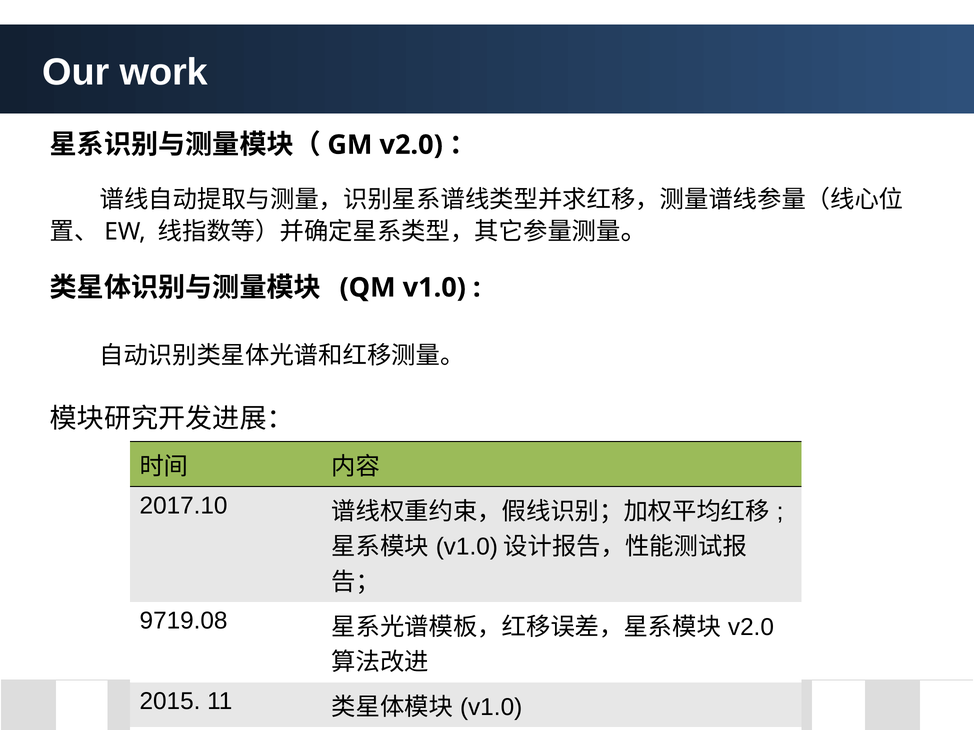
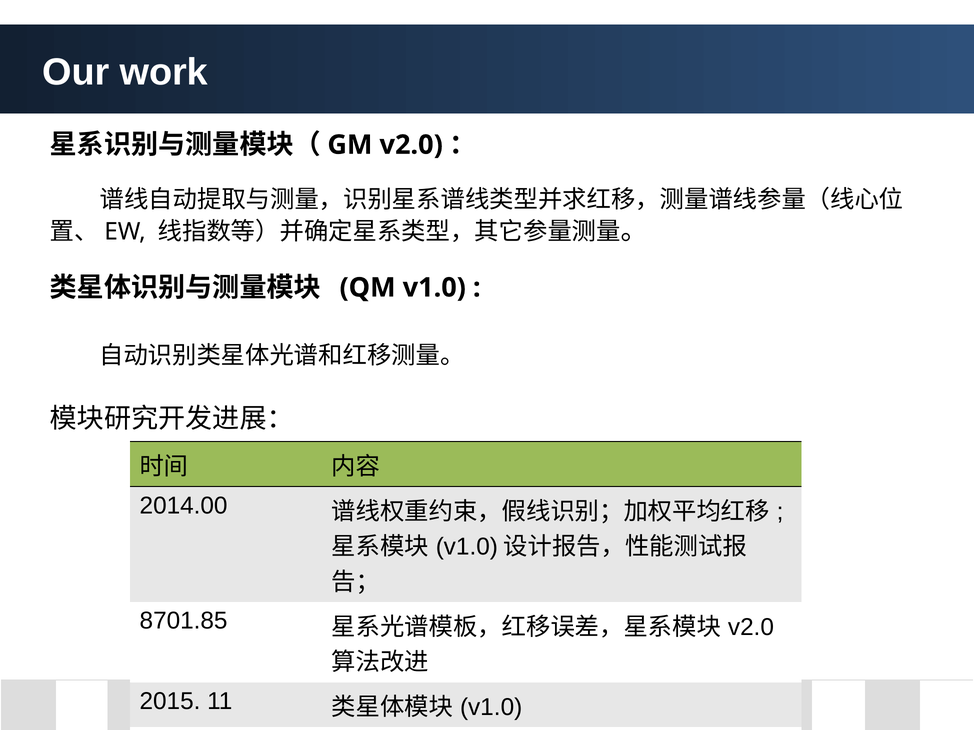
2017.10: 2017.10 -> 2014.00
9719.08: 9719.08 -> 8701.85
